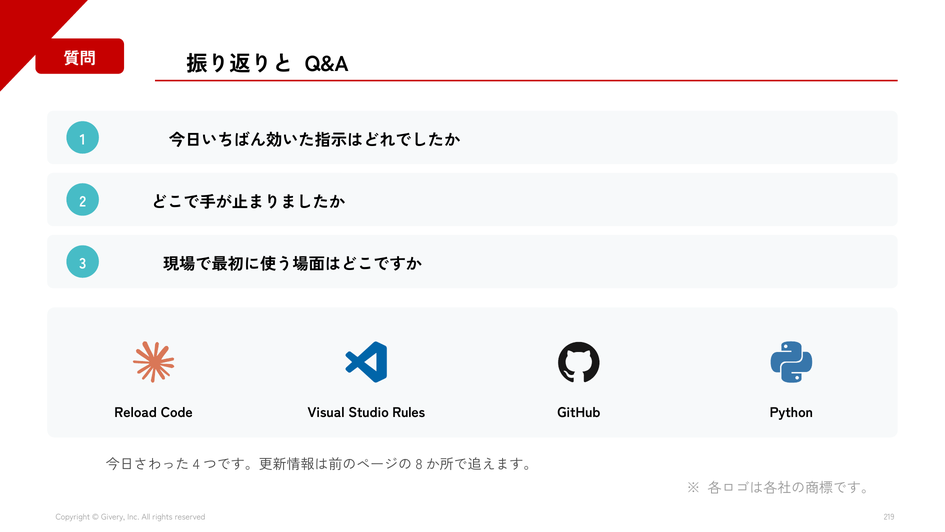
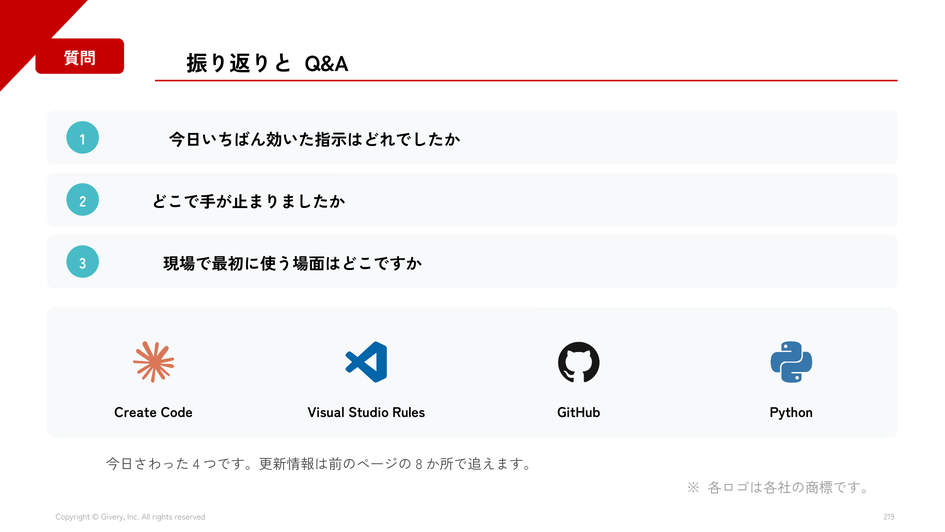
Reload: Reload -> Create
